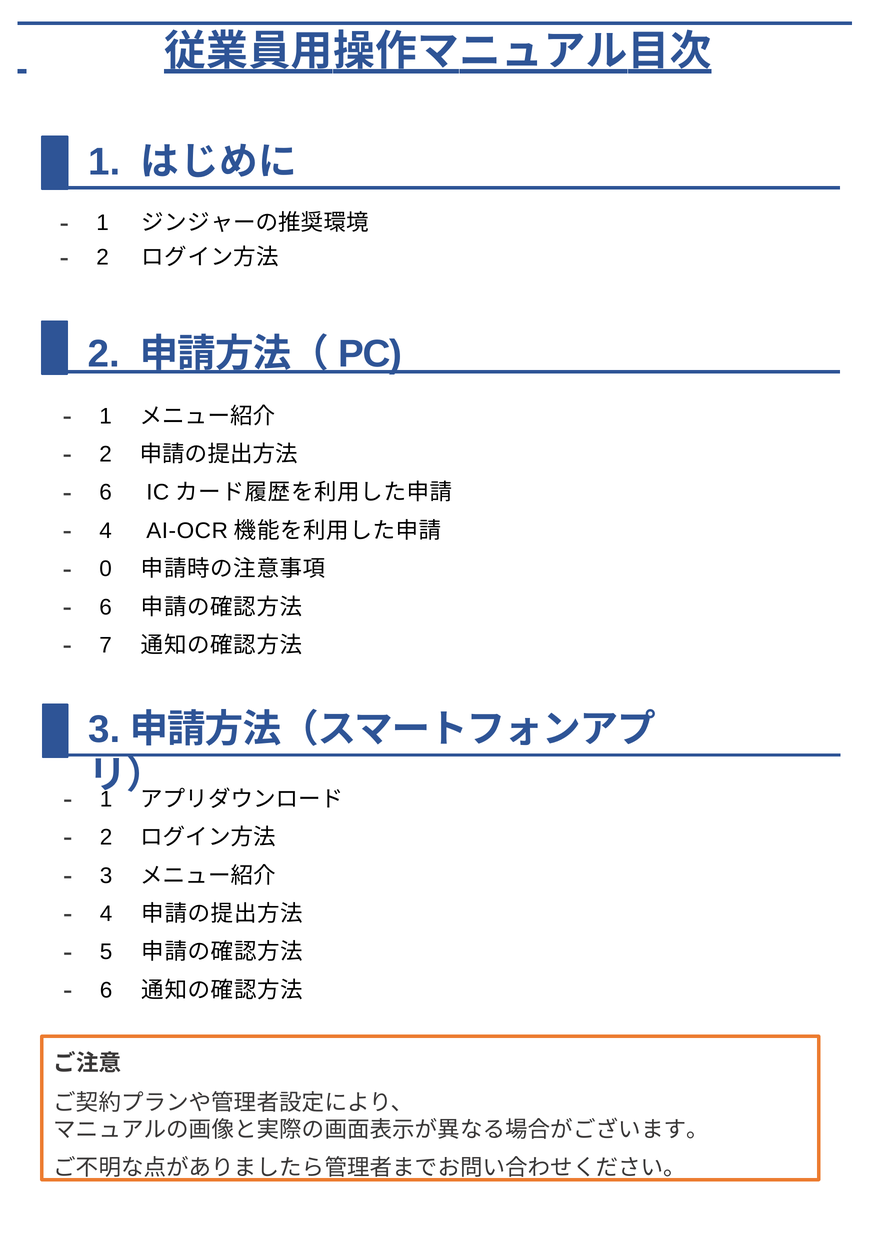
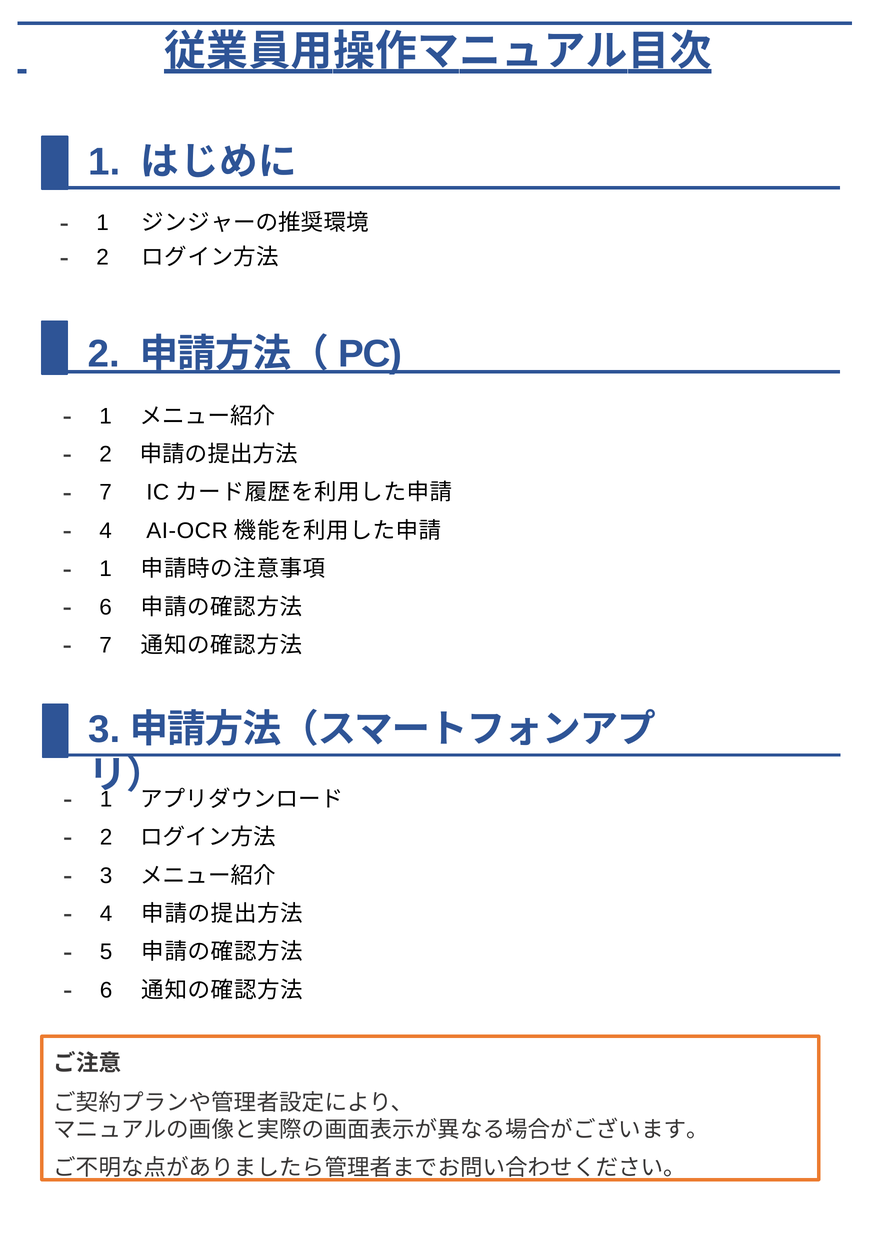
6 at (106, 493): 6 -> 7
0 at (106, 569): 0 -> 1
